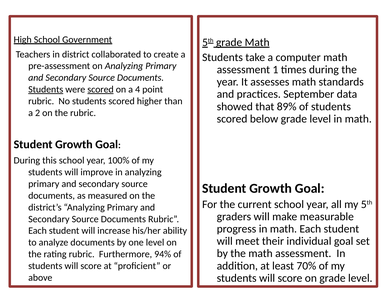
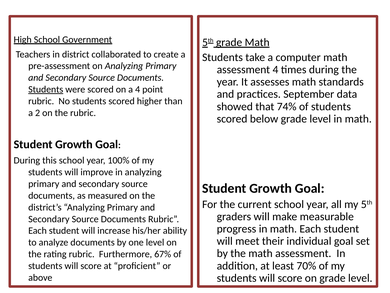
assessment 1: 1 -> 4
scored at (101, 89) underline: present -> none
89%: 89% -> 74%
94%: 94% -> 67%
